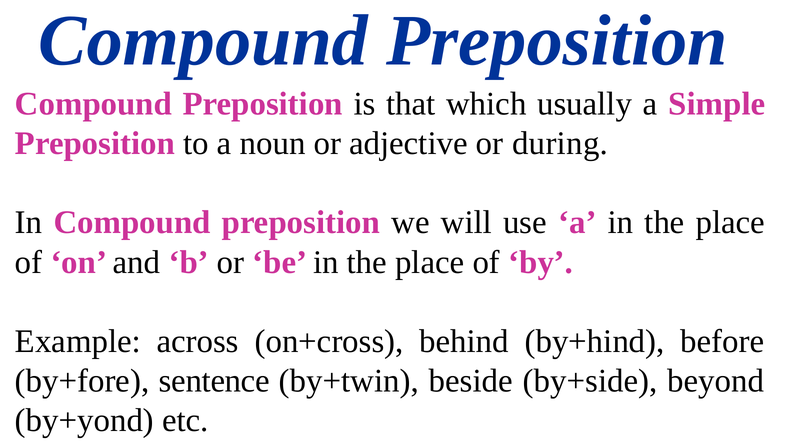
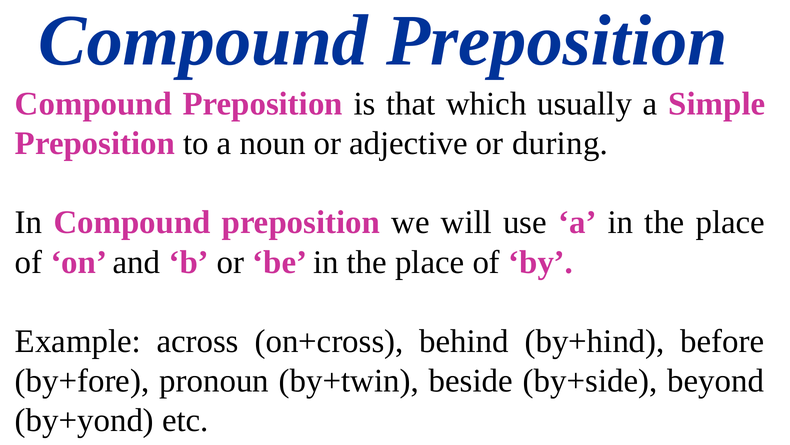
sentence: sentence -> pronoun
